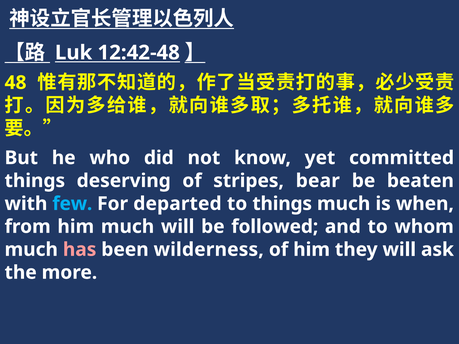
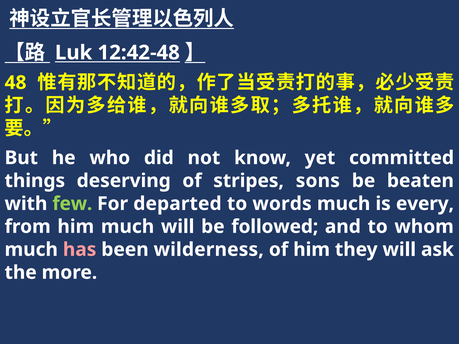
bear: bear -> sons
few colour: light blue -> light green
to things: things -> words
when: when -> every
